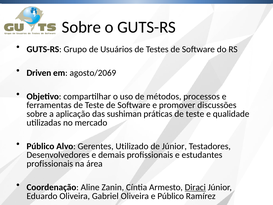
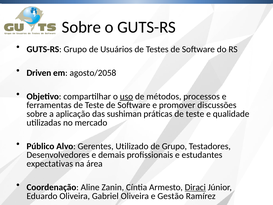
agosto/2069: agosto/2069 -> agosto/2058
uso underline: none -> present
de Júnior: Júnior -> Grupo
profissionais at (50, 164): profissionais -> expectativas
e Público: Público -> Gestão
